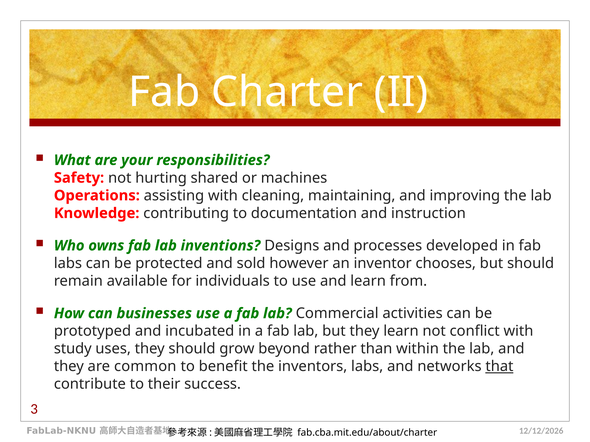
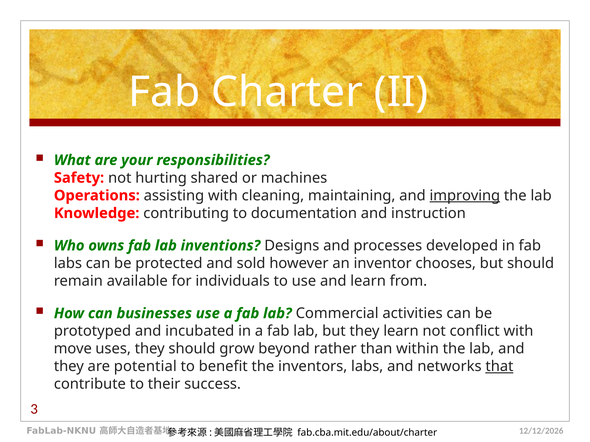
improving underline: none -> present
study: study -> move
common: common -> potential
